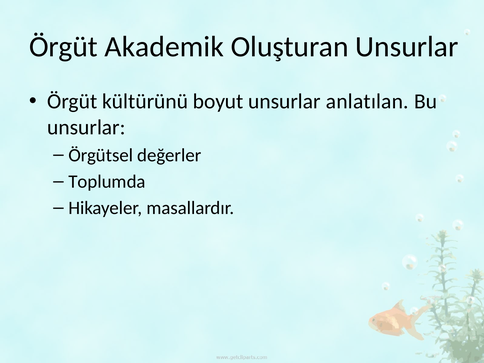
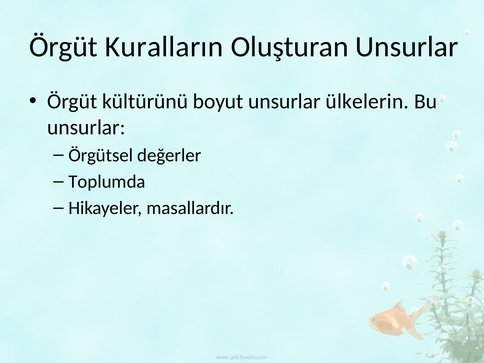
Akademik: Akademik -> Kuralların
anlatılan: anlatılan -> ülkelerin
